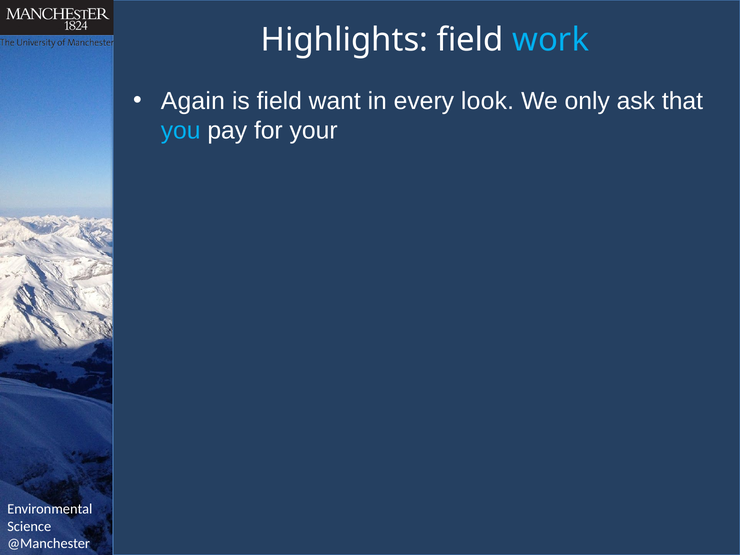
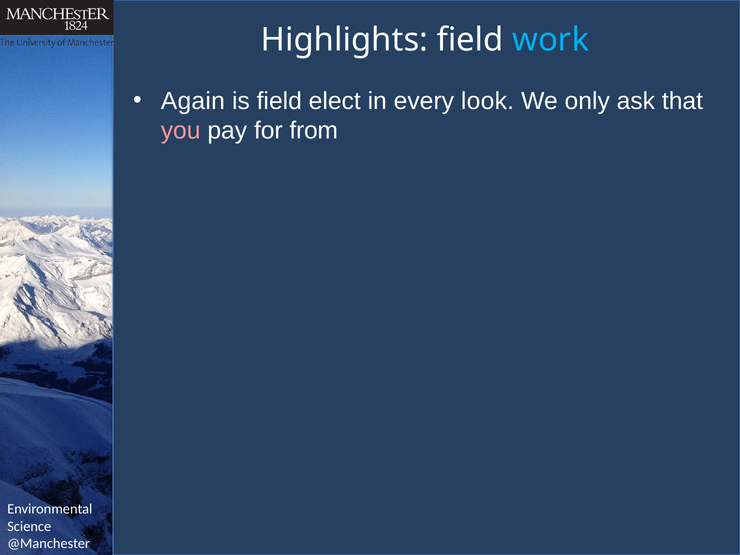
want: want -> elect
you colour: light blue -> pink
your: your -> from
